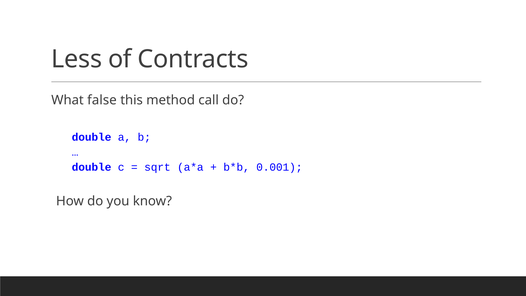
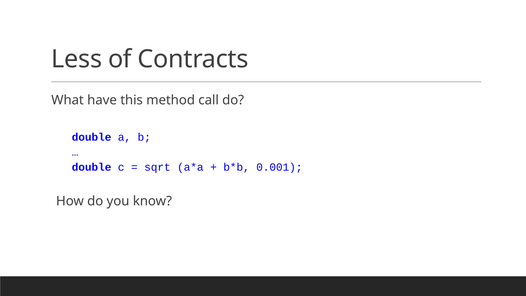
false: false -> have
